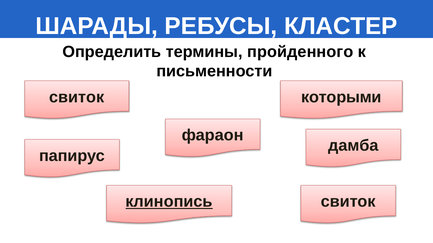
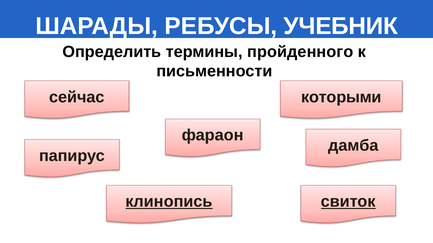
КЛАСТЕР: КЛАСТЕР -> УЧЕБНИК
свиток at (77, 97): свиток -> сейчас
свиток at (348, 202) underline: none -> present
